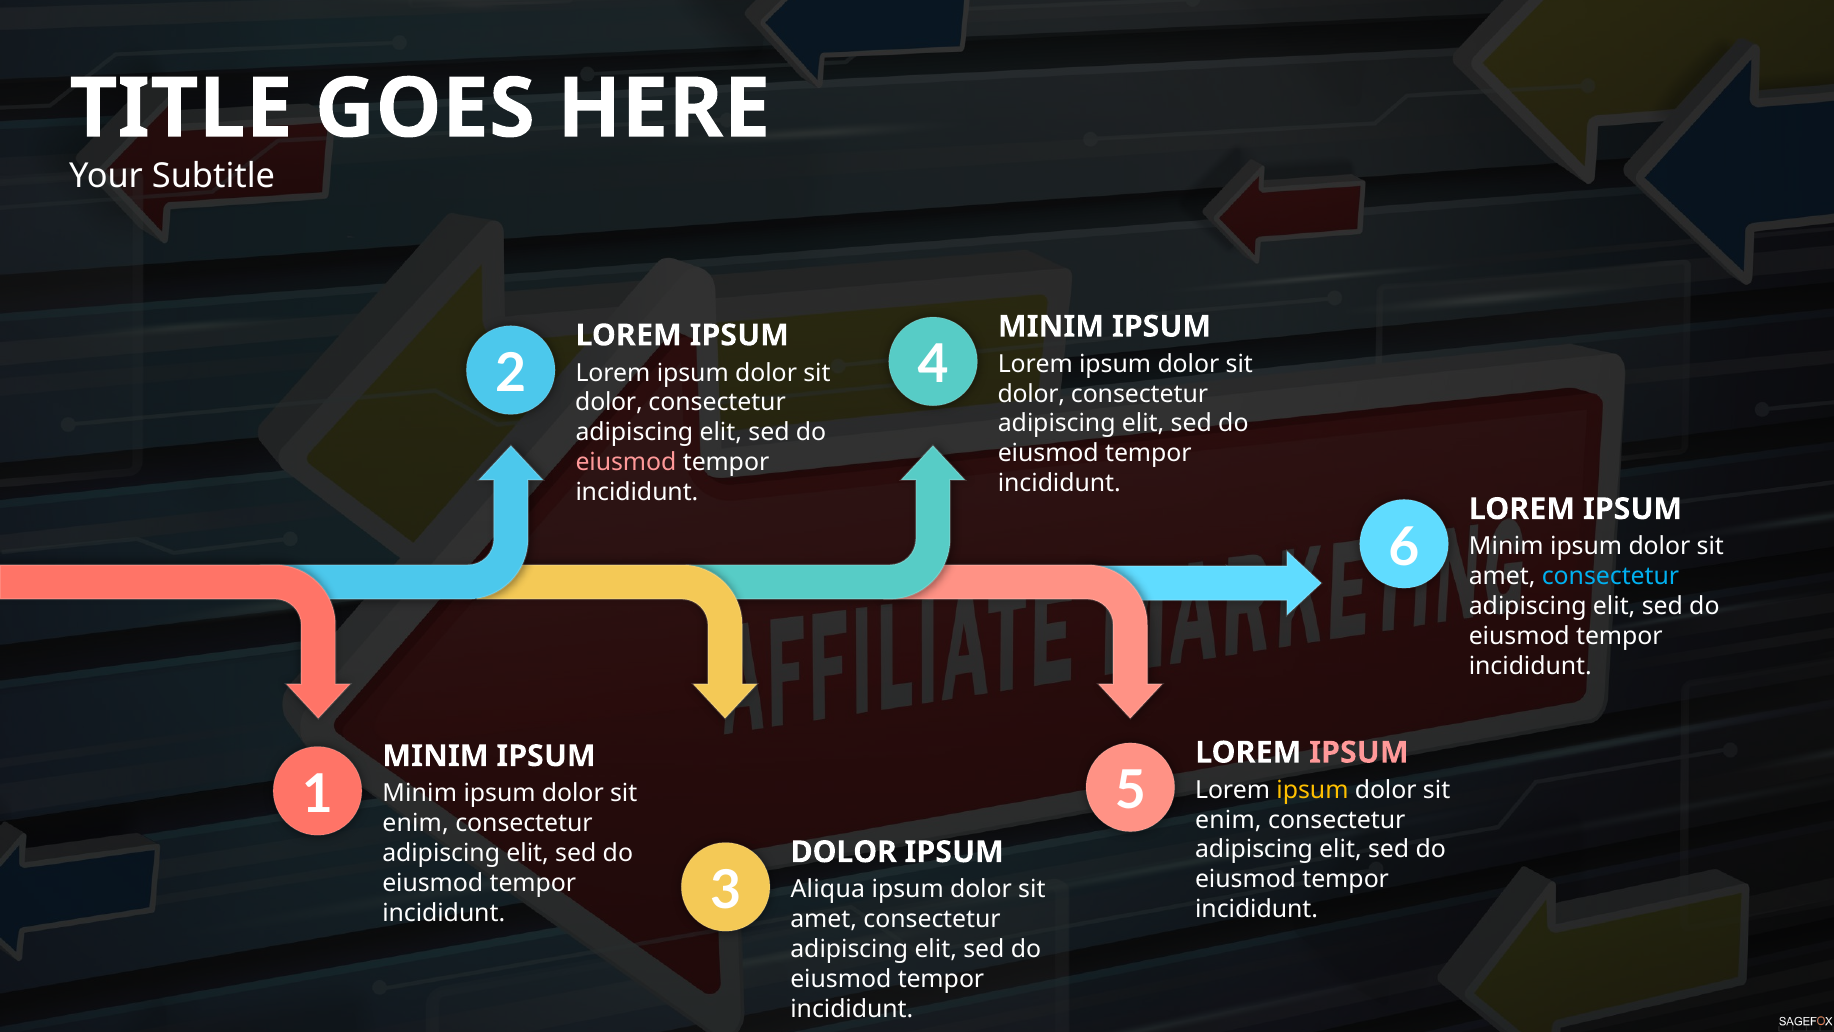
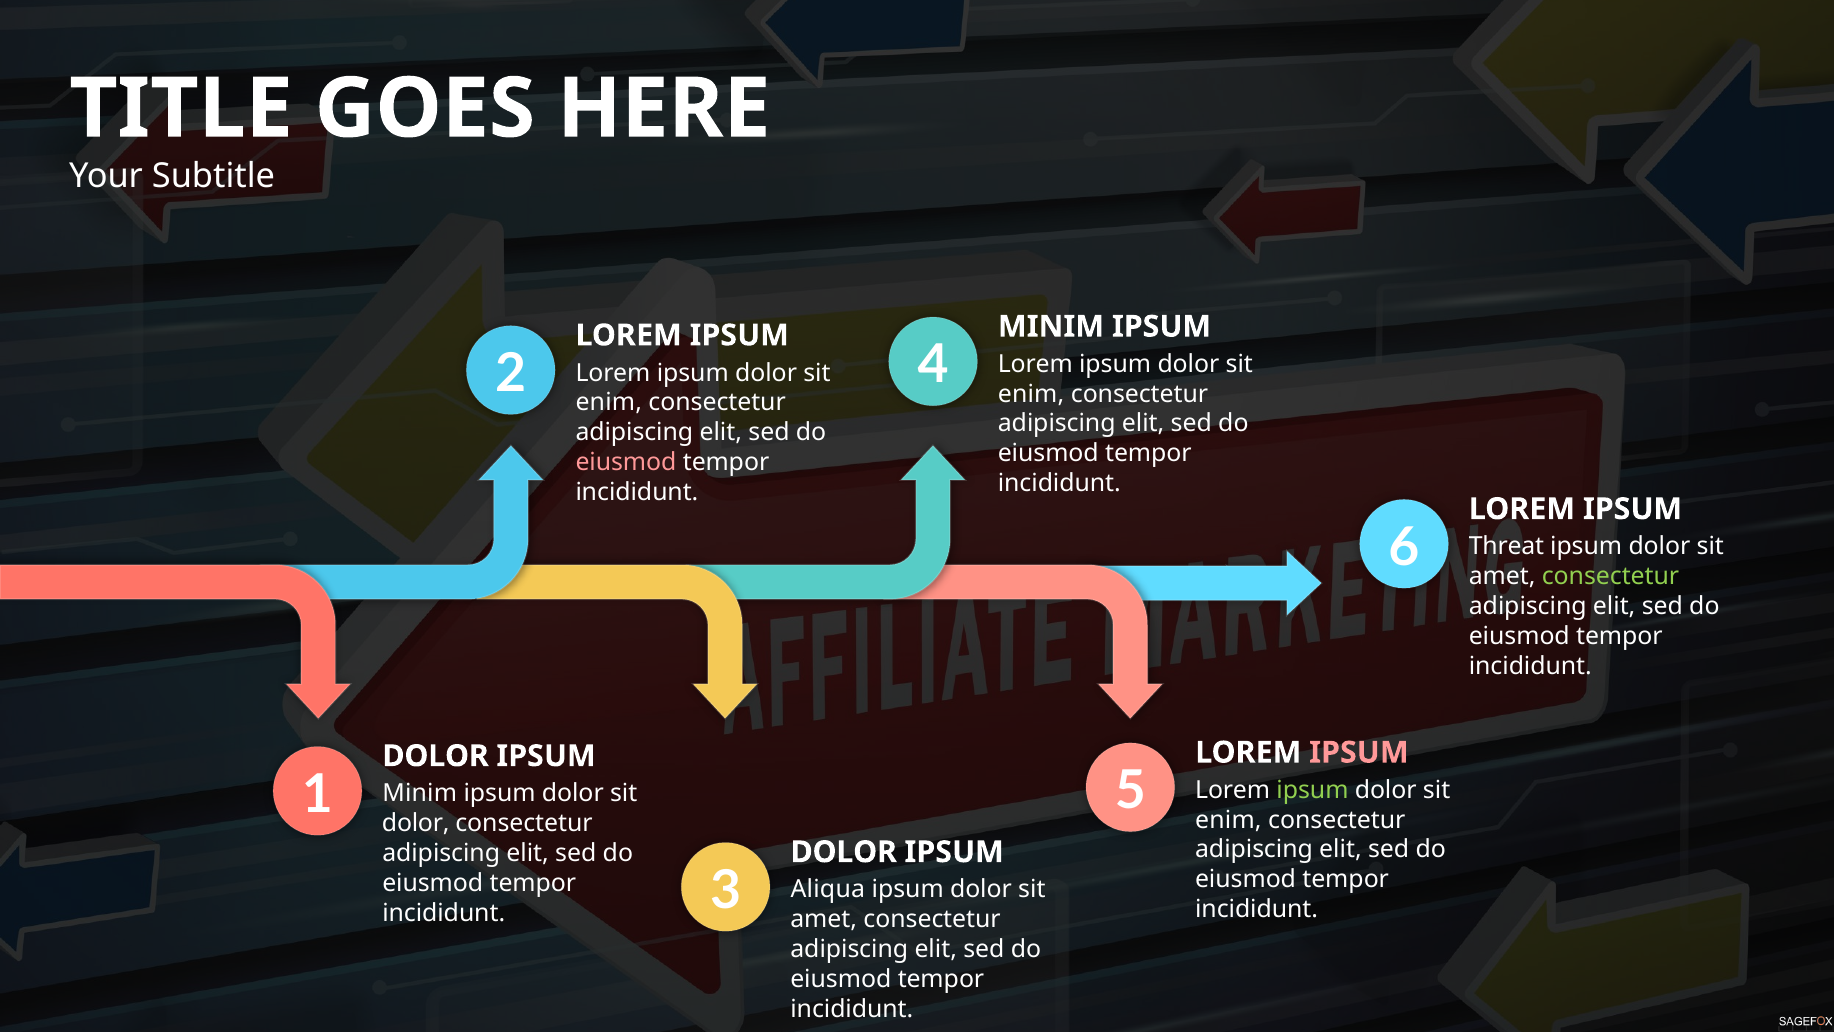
dolor at (1031, 394): dolor -> enim
dolor at (609, 402): dolor -> enim
Minim at (1506, 546): Minim -> Threat
consectetur at (1611, 576) colour: light blue -> light green
MINIM at (435, 756): MINIM -> DOLOR
ipsum at (1312, 790) colour: yellow -> light green
enim at (416, 823): enim -> dolor
